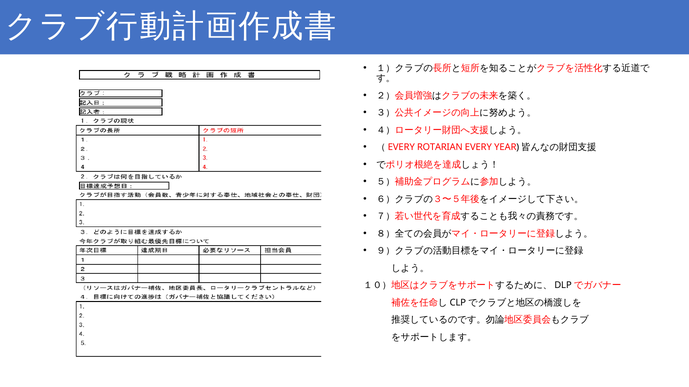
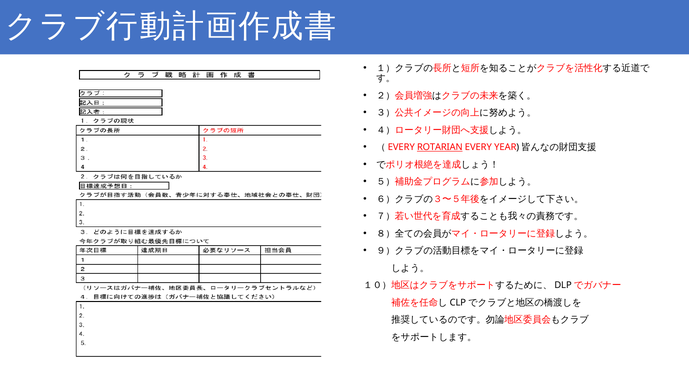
ROTARIAN underline: none -> present
